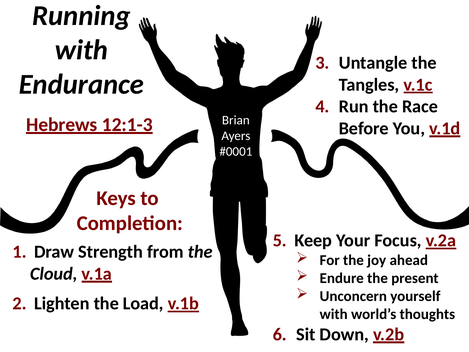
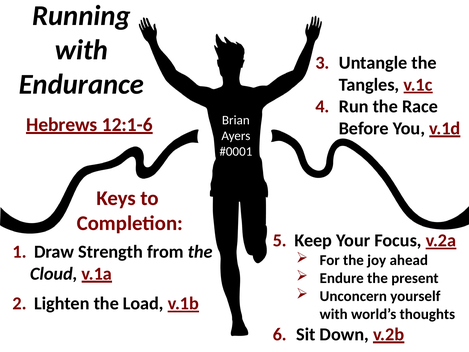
12:1-3: 12:1-3 -> 12:1-6
